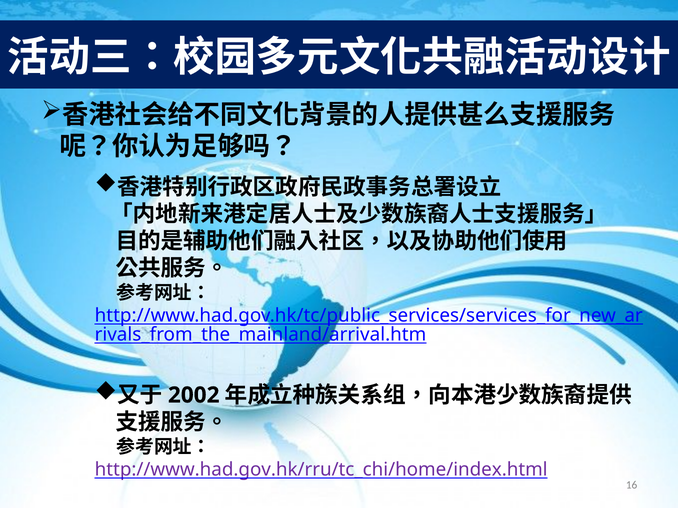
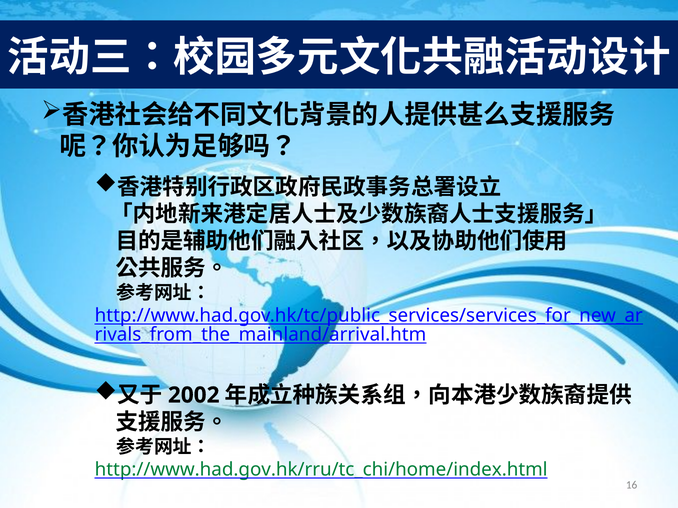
http://www.had.gov.hk/rru/tc_chi/home/index.html colour: purple -> green
